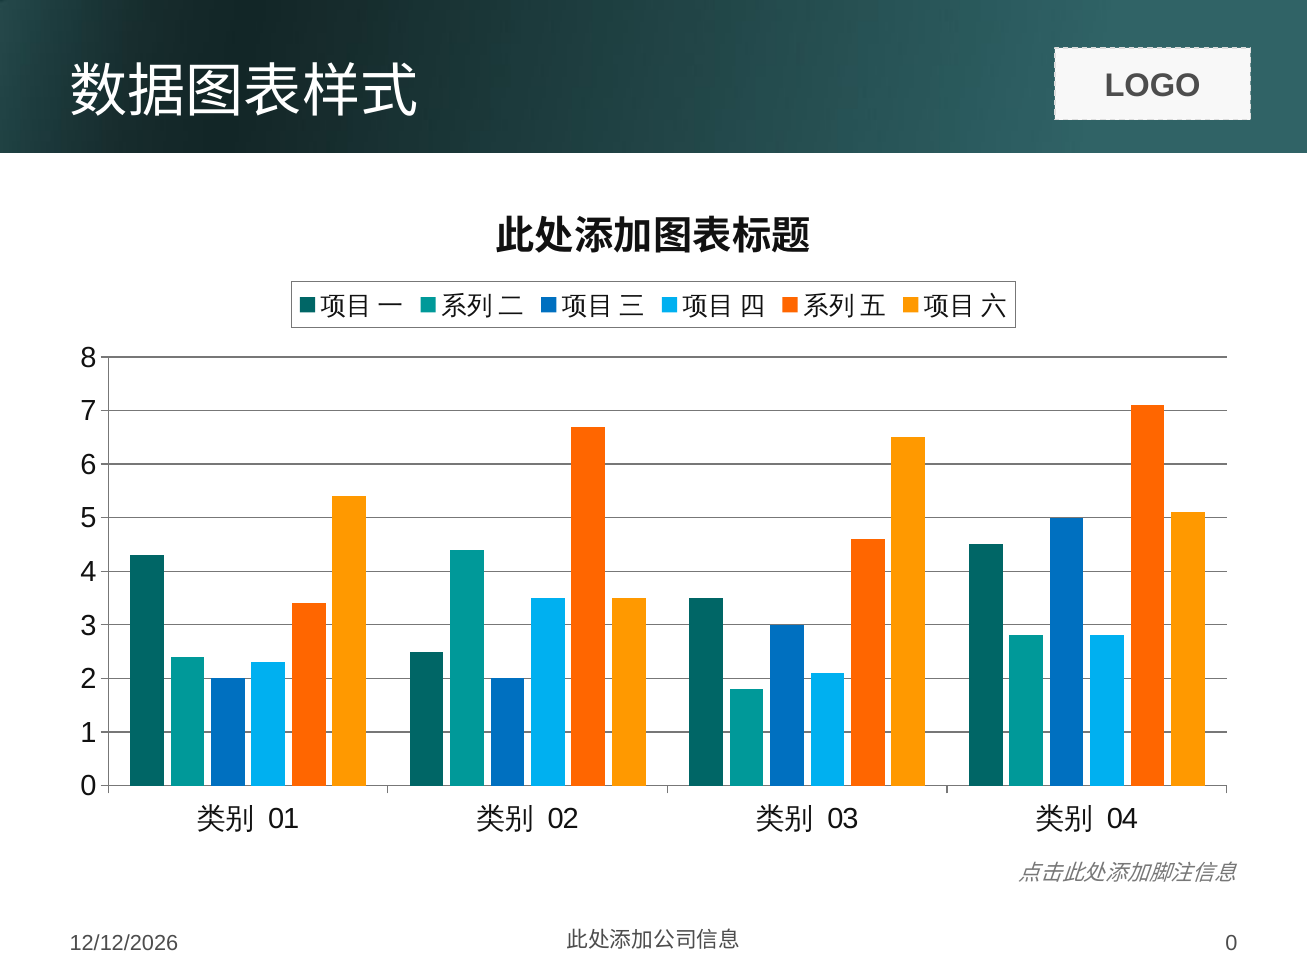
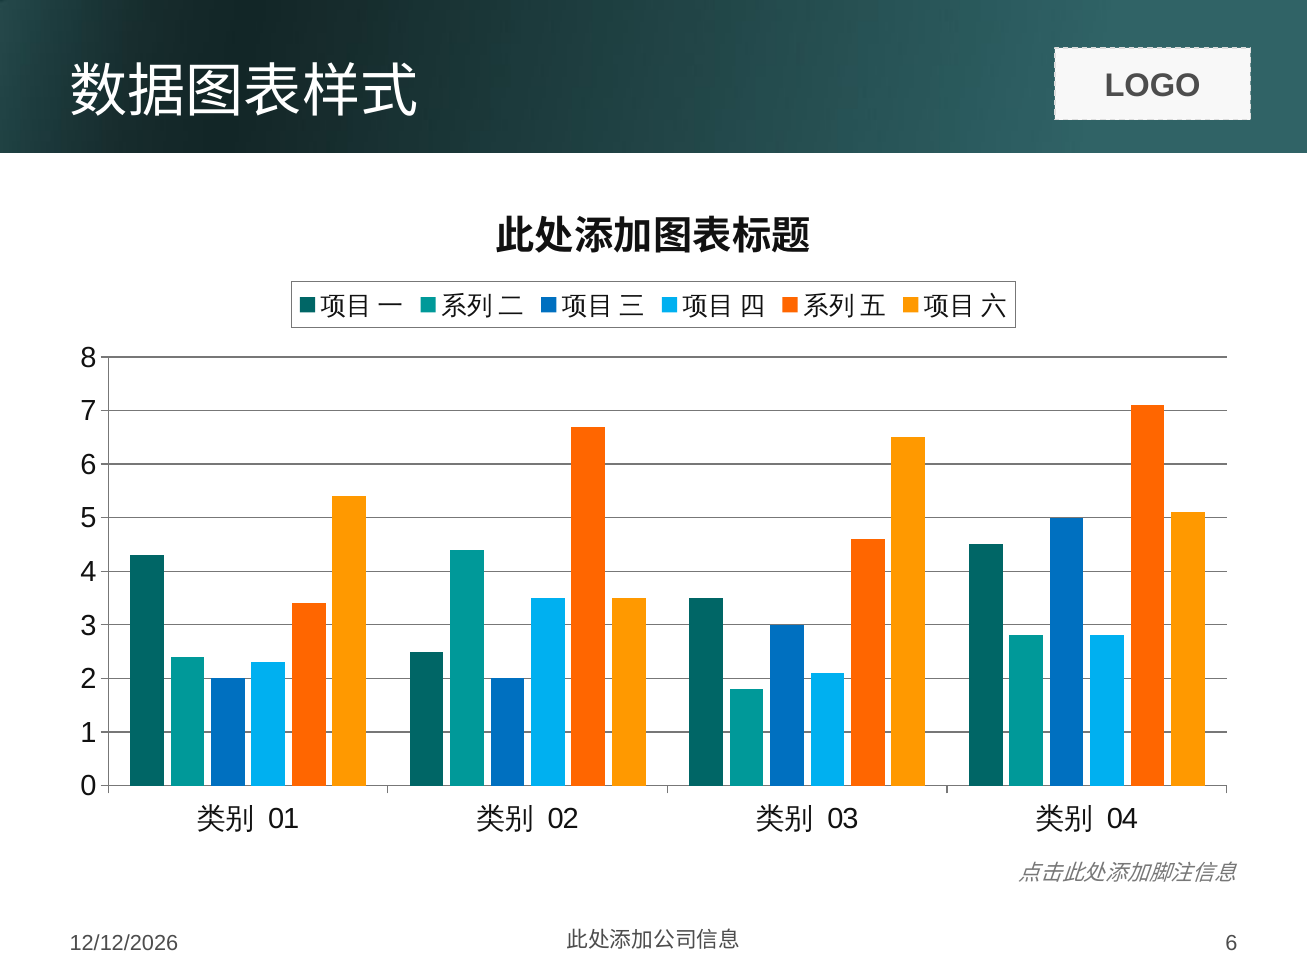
0 at (1231, 943): 0 -> 6
